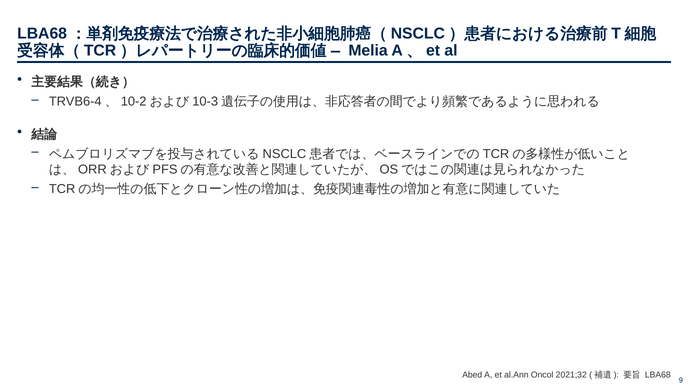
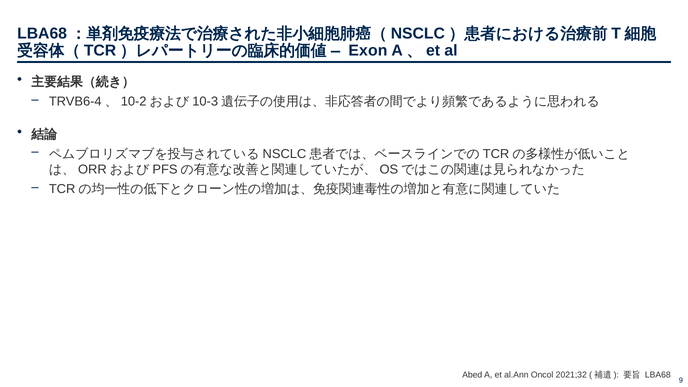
Melia: Melia -> Exon
